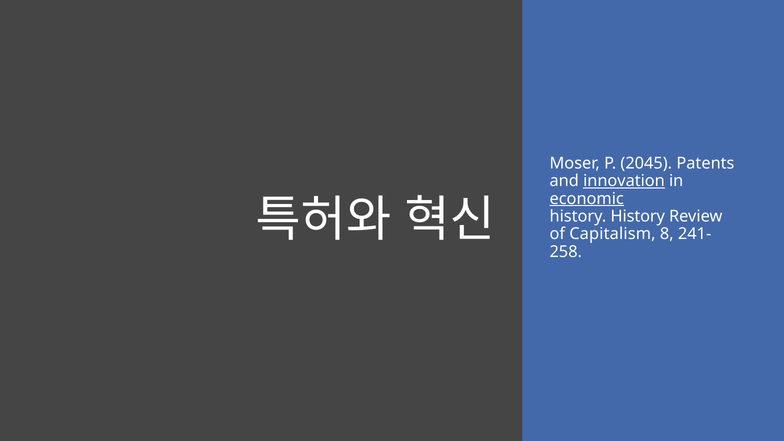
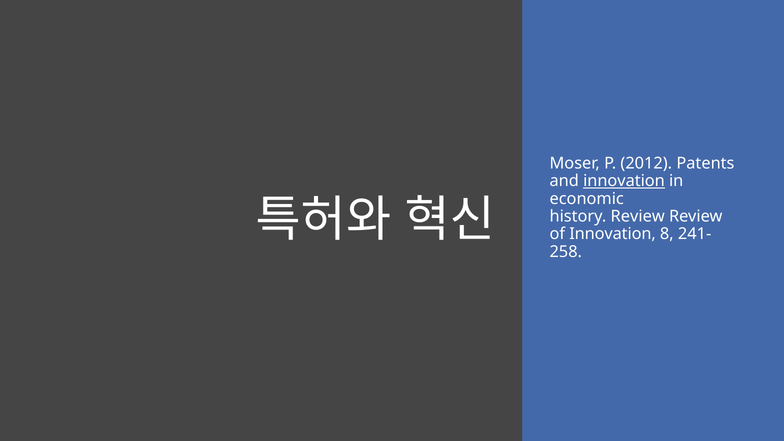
2045: 2045 -> 2012
economic underline: present -> none
history History: History -> Review
of Capitalism: Capitalism -> Innovation
